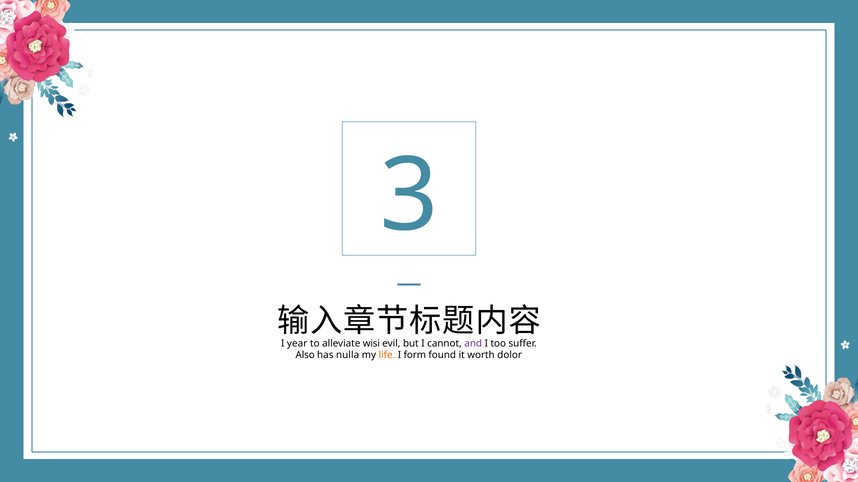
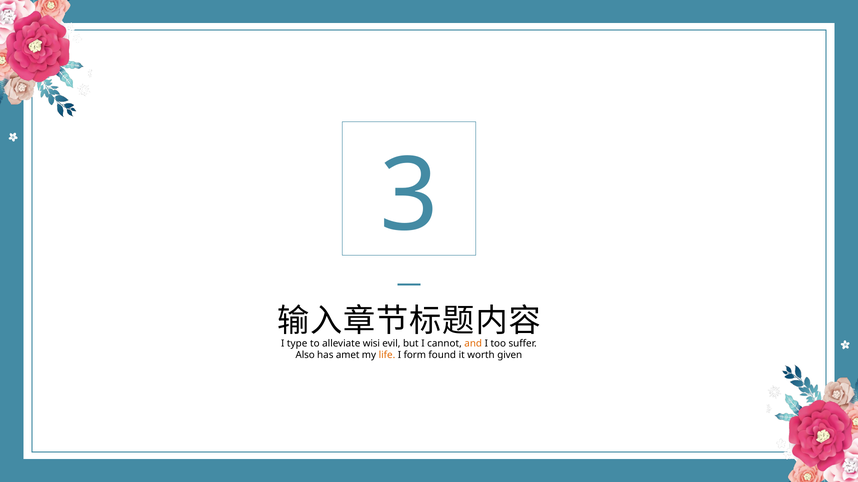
year: year -> type
and colour: purple -> orange
nulla: nulla -> amet
dolor: dolor -> given
